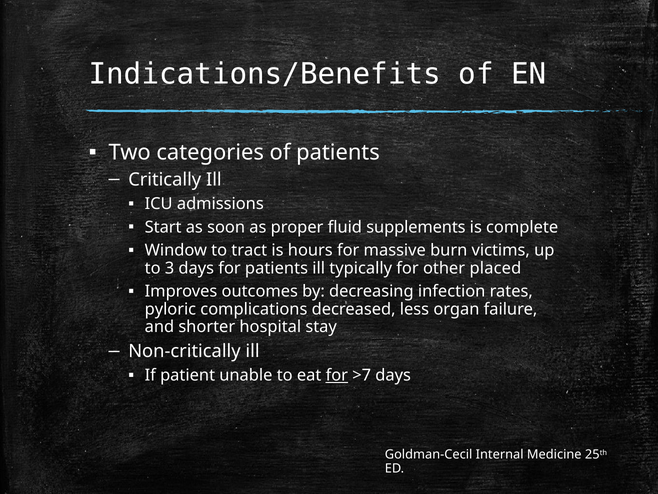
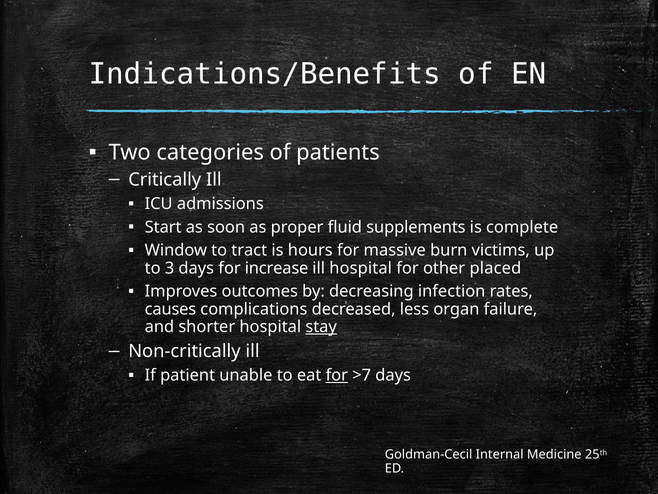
for patients: patients -> increase
ill typically: typically -> hospital
pyloric: pyloric -> causes
stay underline: none -> present
